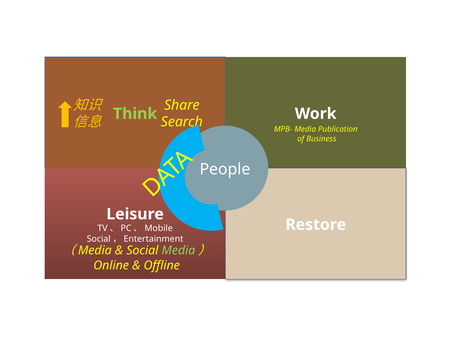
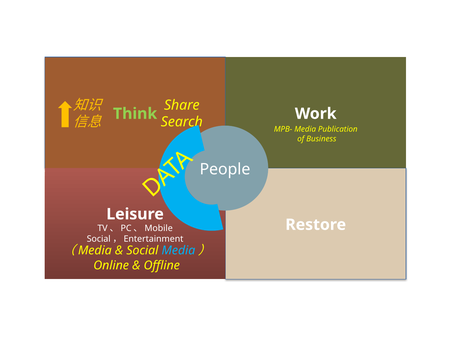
Media at (178, 251) colour: light green -> light blue
